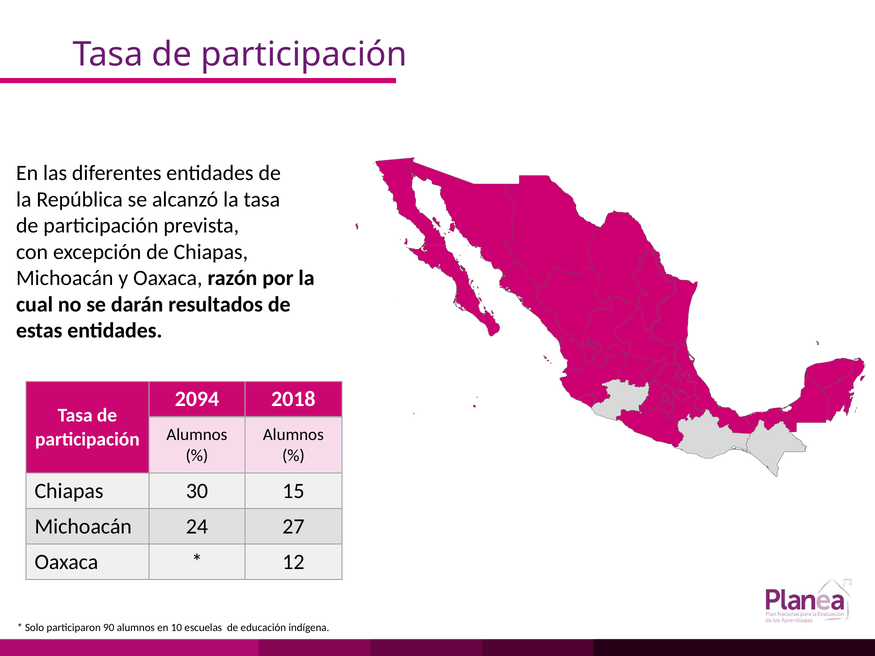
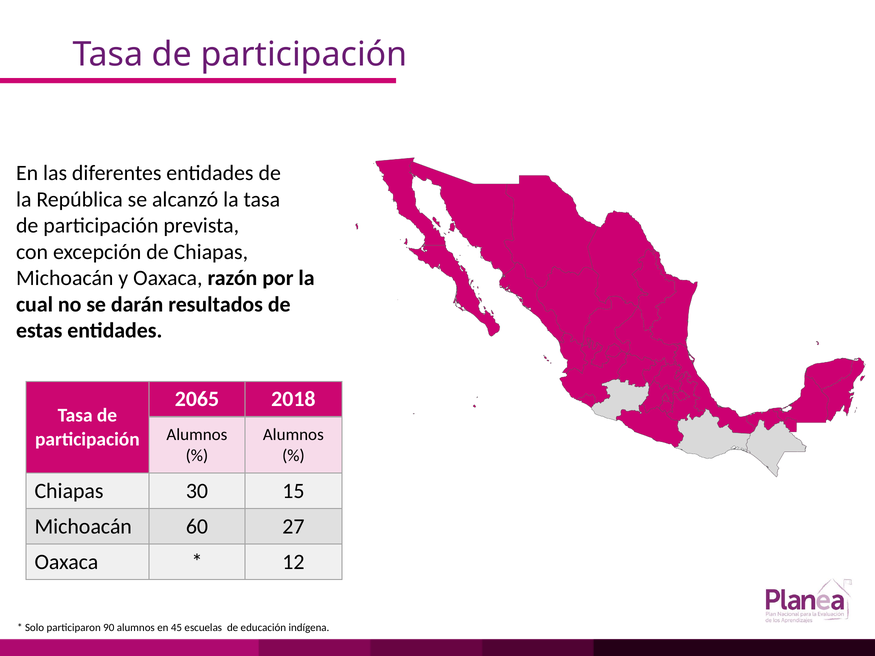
2094: 2094 -> 2065
24: 24 -> 60
10: 10 -> 45
